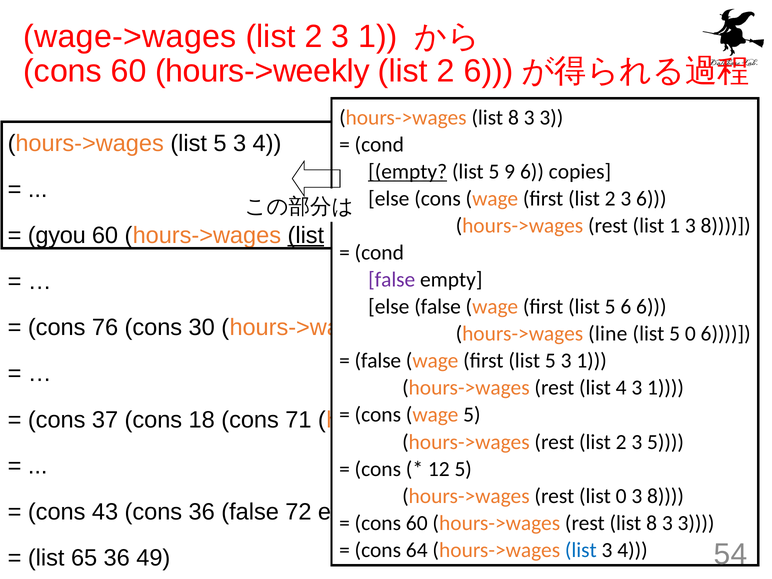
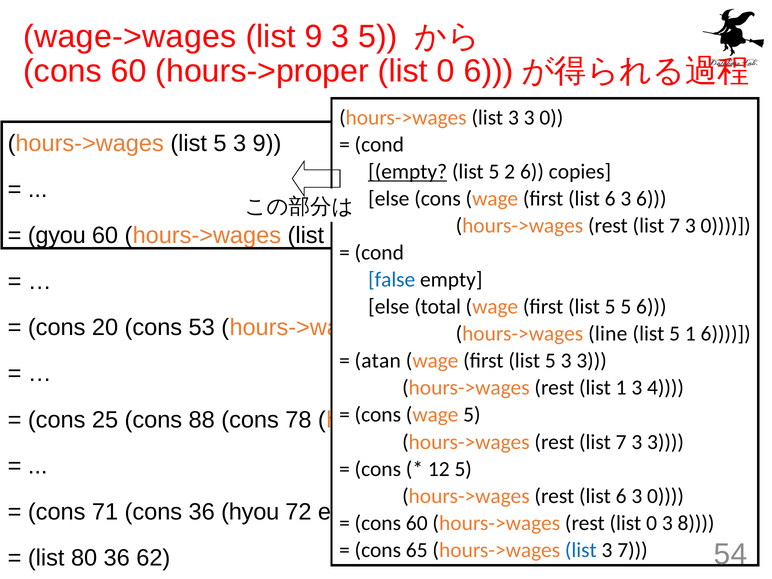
2 at (314, 37): 2 -> 9
1 at (378, 37): 1 -> 5
hours->weekly: hours->weekly -> hours->proper
2 at (446, 71): 2 -> 0
8 at (513, 118): 8 -> 3
3 at (551, 118): 3 -> 0
5 3 4: 4 -> 9
9: 9 -> 2
first list 2: 2 -> 6
1 at (675, 226): 1 -> 7
8 at (726, 226): 8 -> 0
list at (306, 235) underline: present -> none
false at (392, 280) colour: purple -> blue
else false: false -> total
5 6: 6 -> 5
76: 76 -> 20
30: 30 -> 53
5 0: 0 -> 1
false at (378, 361): false -> atan
5 3 1: 1 -> 3
list 4: 4 -> 1
1 at (666, 388): 1 -> 4
37: 37 -> 25
18: 18 -> 88
71: 71 -> 78
2 at (621, 442): 2 -> 7
5 at (666, 442): 5 -> 3
rest list 0: 0 -> 6
8 at (666, 496): 8 -> 0
43: 43 -> 71
36 false: false -> hyou
rest list 8: 8 -> 0
3 at (696, 523): 3 -> 8
64: 64 -> 65
4 at (632, 550): 4 -> 7
65: 65 -> 80
49: 49 -> 62
